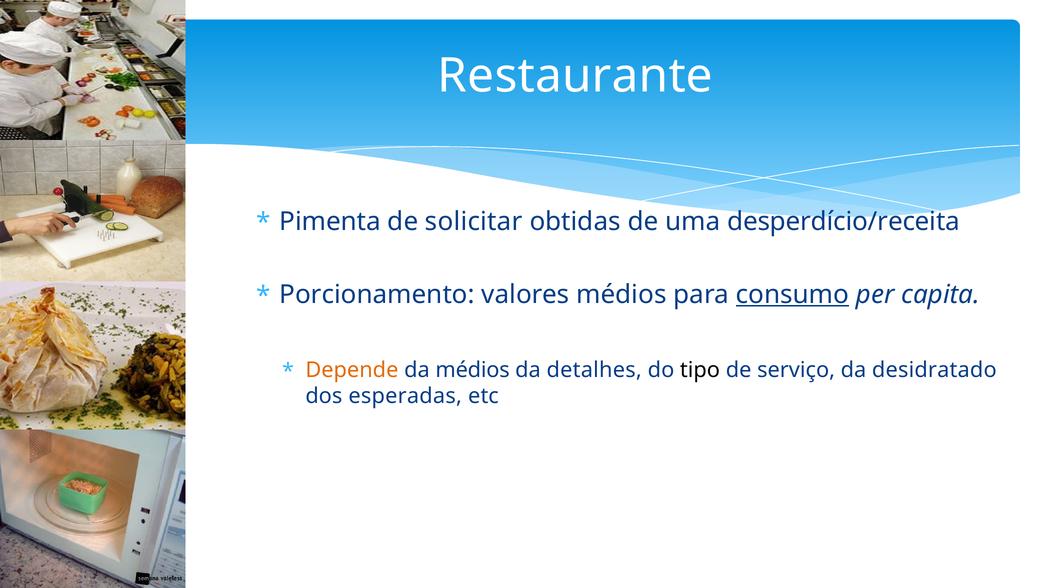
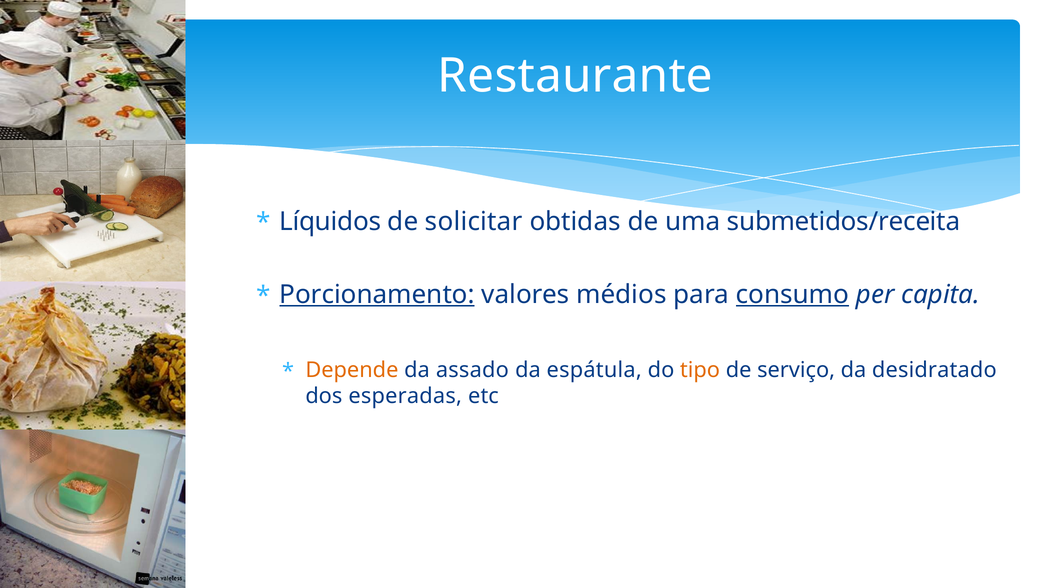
Pimenta: Pimenta -> Líquidos
desperdício/receita: desperdício/receita -> submetidos/receita
Porcionamento underline: none -> present
da médios: médios -> assado
detalhes: detalhes -> espátula
tipo colour: black -> orange
